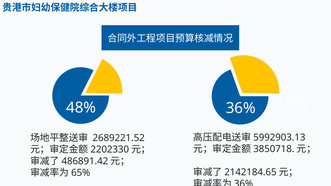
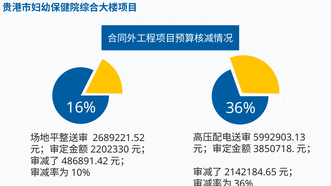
48%: 48% -> 16%
65%: 65% -> 10%
